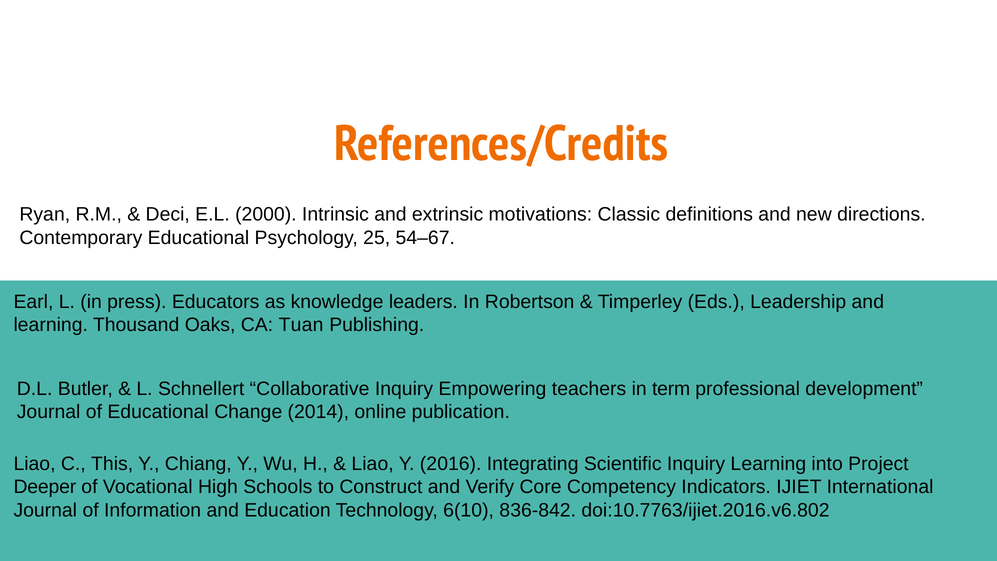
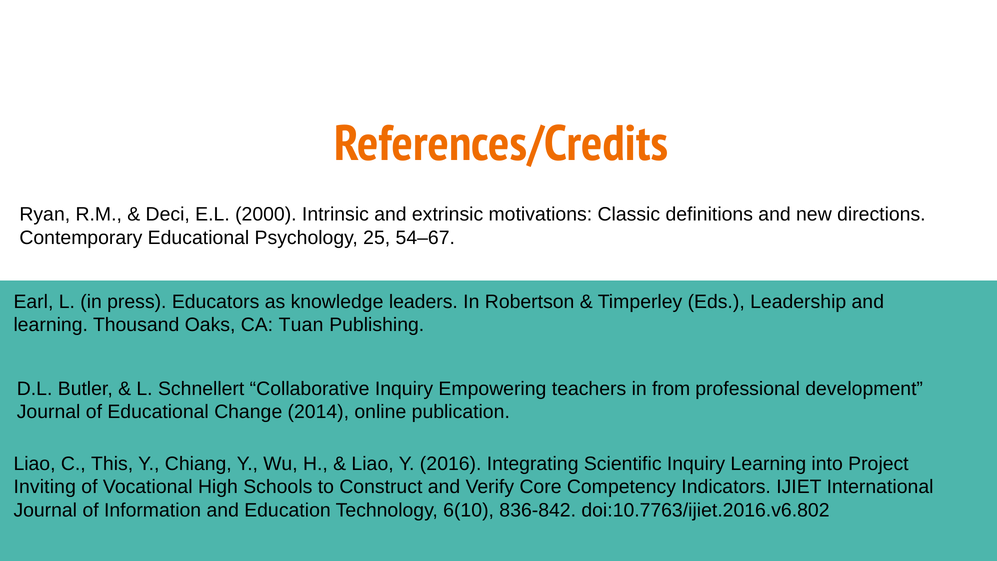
term: term -> from
Deeper: Deeper -> Inviting
